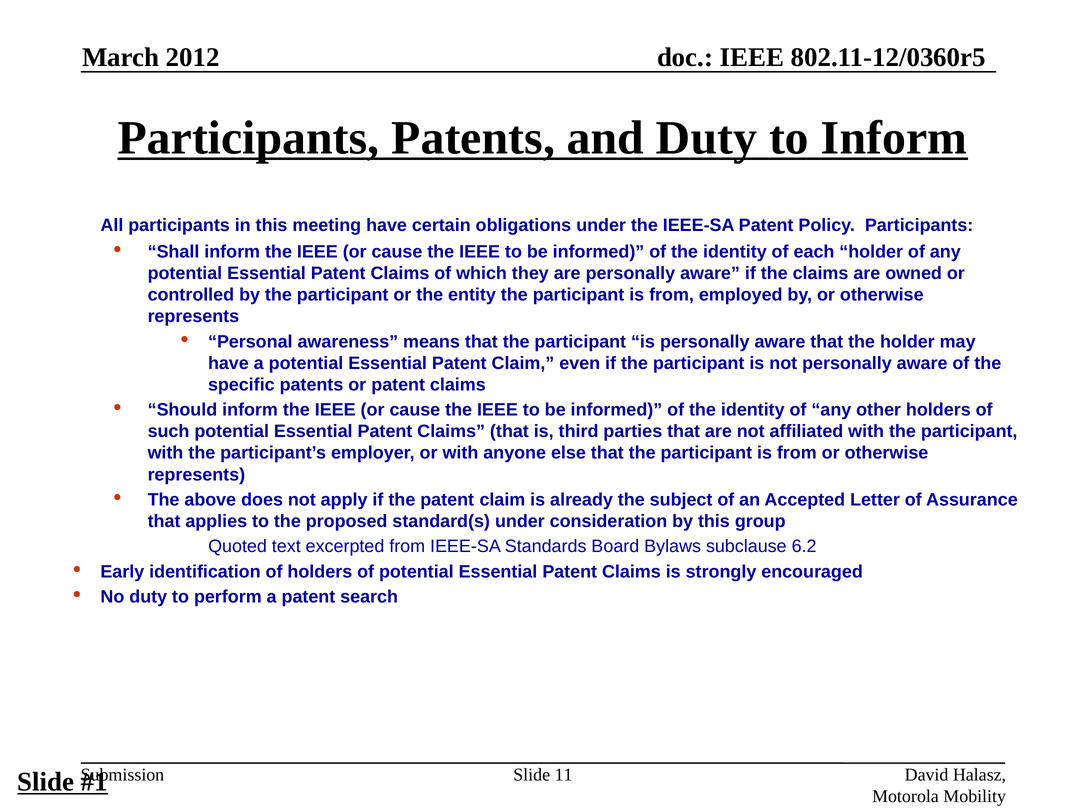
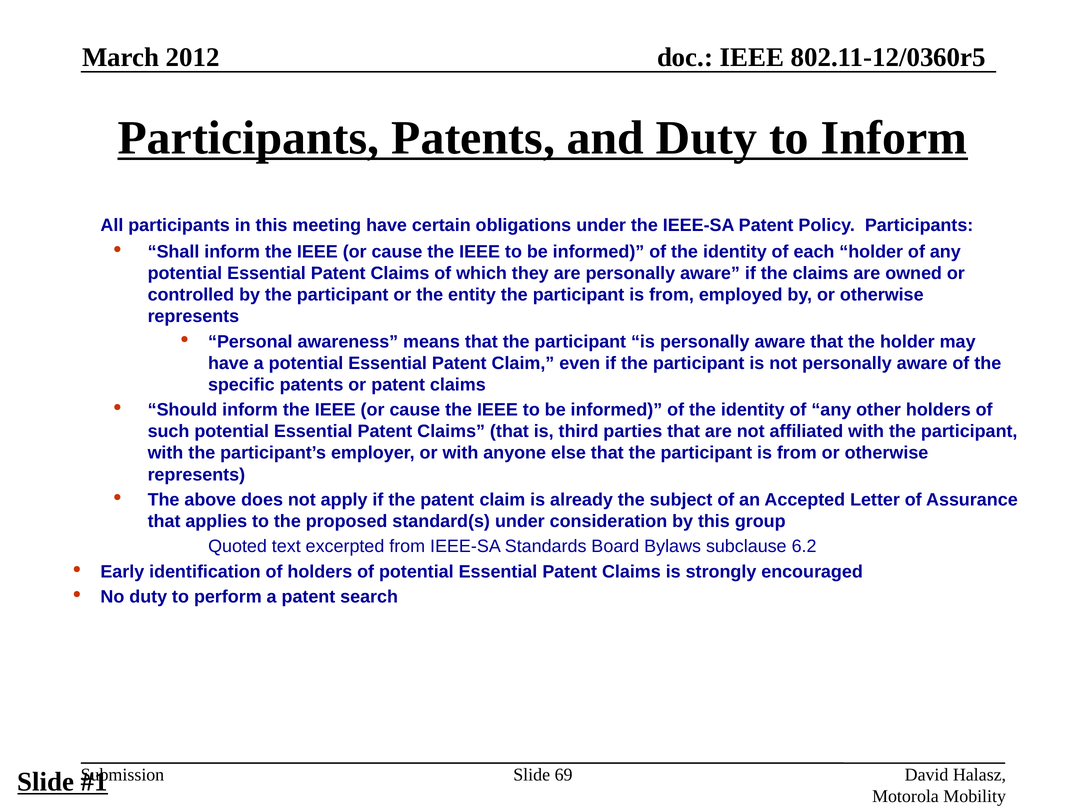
11: 11 -> 69
